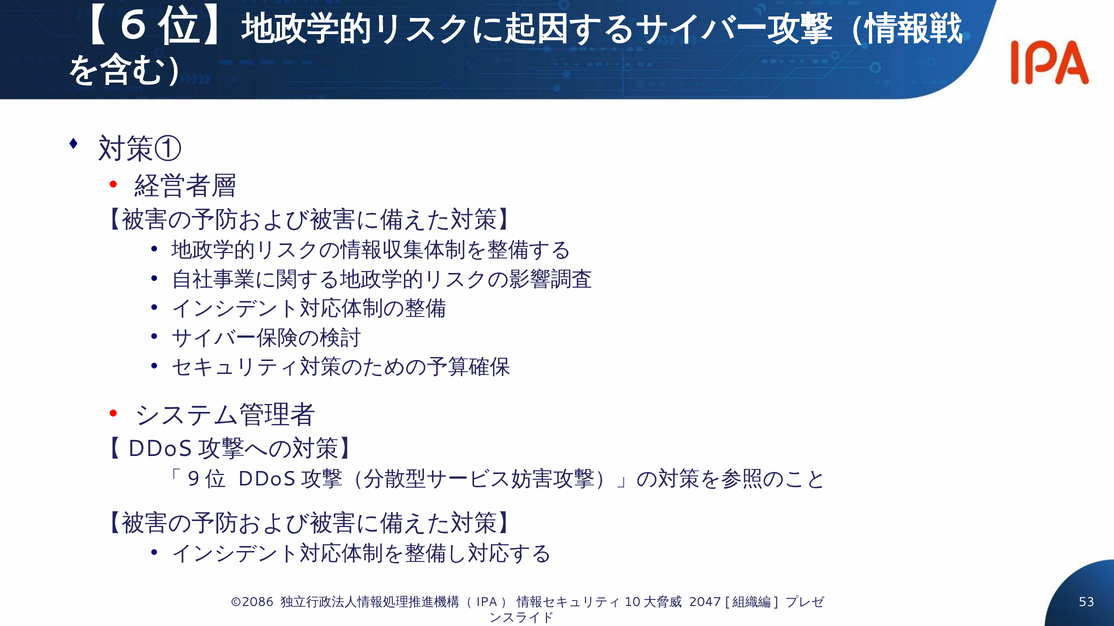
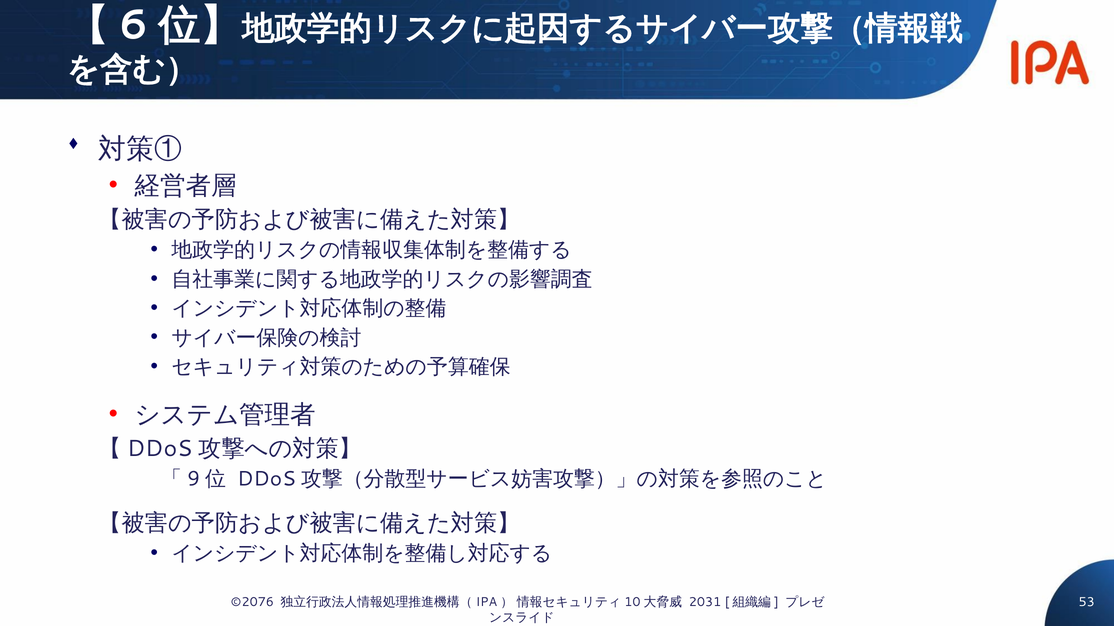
©2086: ©2086 -> ©2076
2047: 2047 -> 2031
